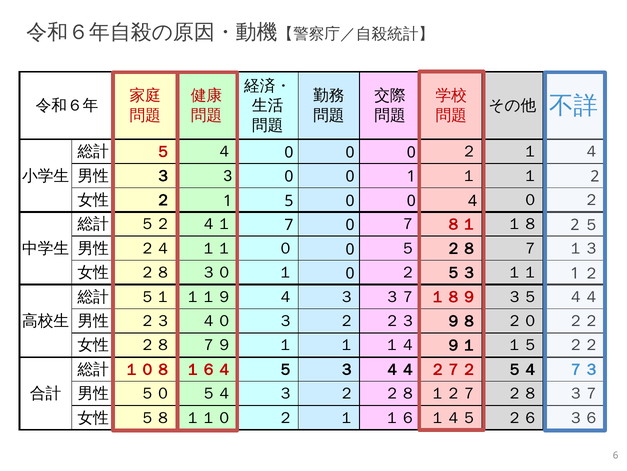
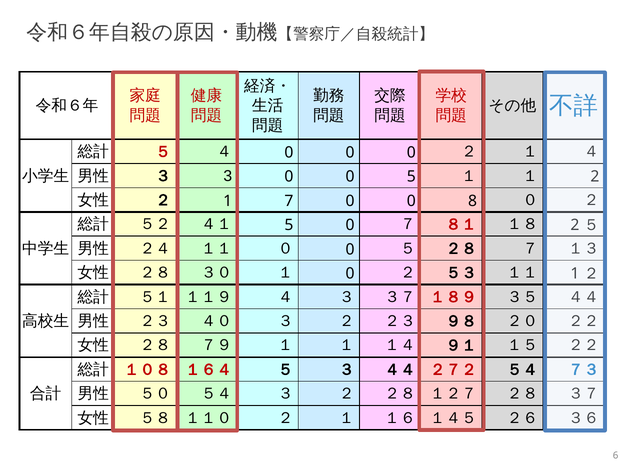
0 1: 1 -> 5
5: 5 -> 7
4: 4 -> 8
４１ 7: 7 -> 5
